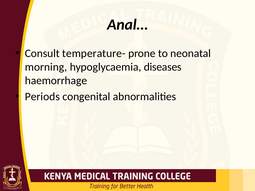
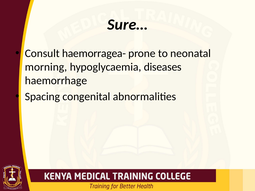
Anal…: Anal… -> Sure…
temperature-: temperature- -> haemorragea-
Periods: Periods -> Spacing
